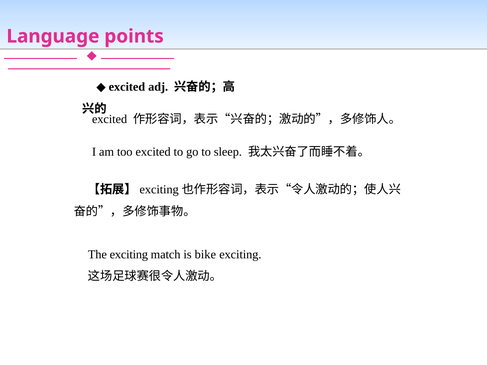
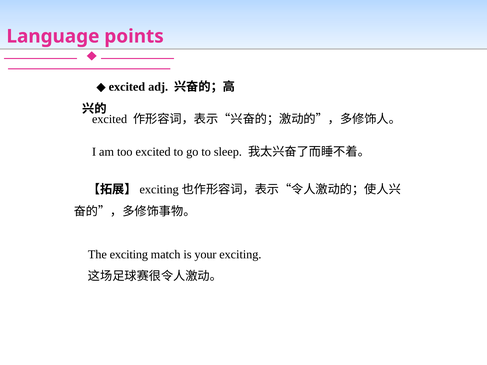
bike: bike -> your
